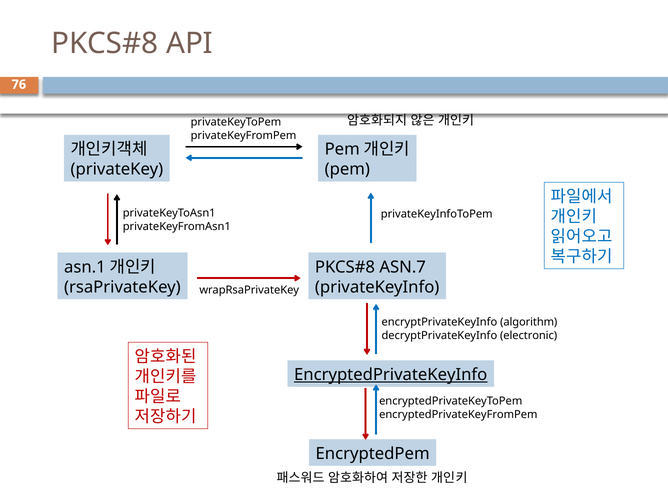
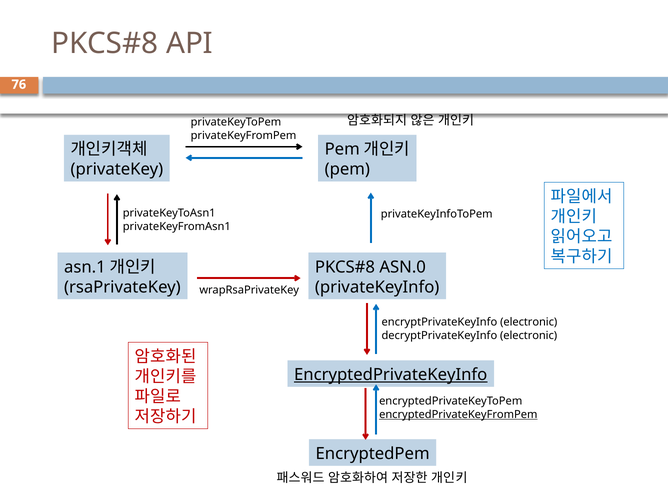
ASN.7: ASN.7 -> ASN.0
encryptPrivateKeyInfo algorithm: algorithm -> electronic
encryptedPrivateKeyFromPem underline: none -> present
